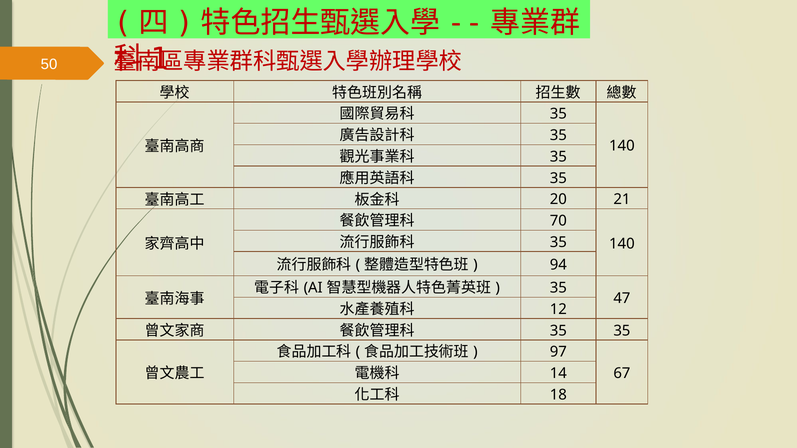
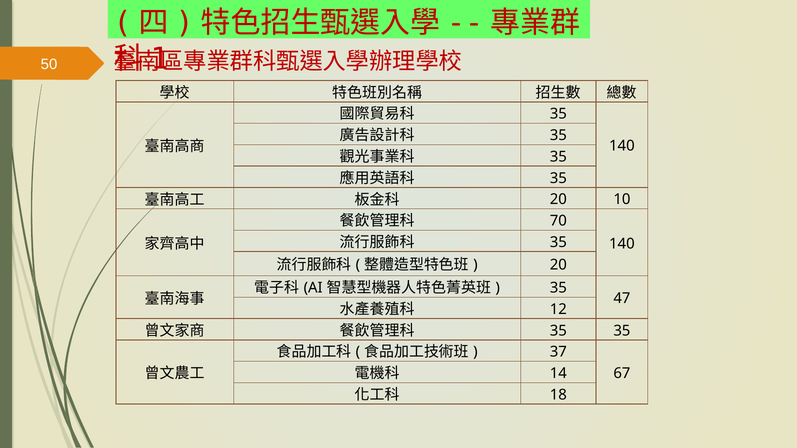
21: 21 -> 10
94 at (558, 265): 94 -> 20
97: 97 -> 37
